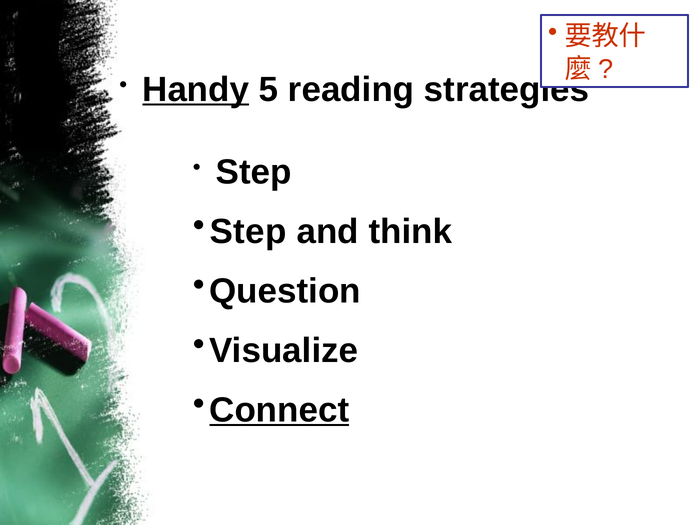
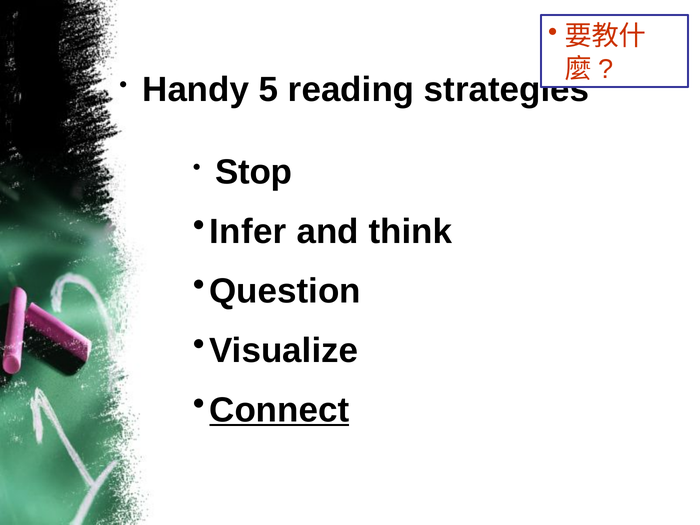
Handy underline: present -> none
Step at (254, 172): Step -> Stop
Step at (248, 232): Step -> Infer
